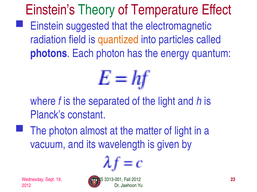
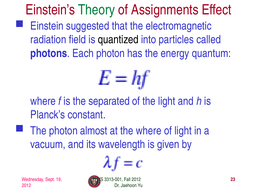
Temperature: Temperature -> Assignments
quantized colour: orange -> black
the matter: matter -> where
